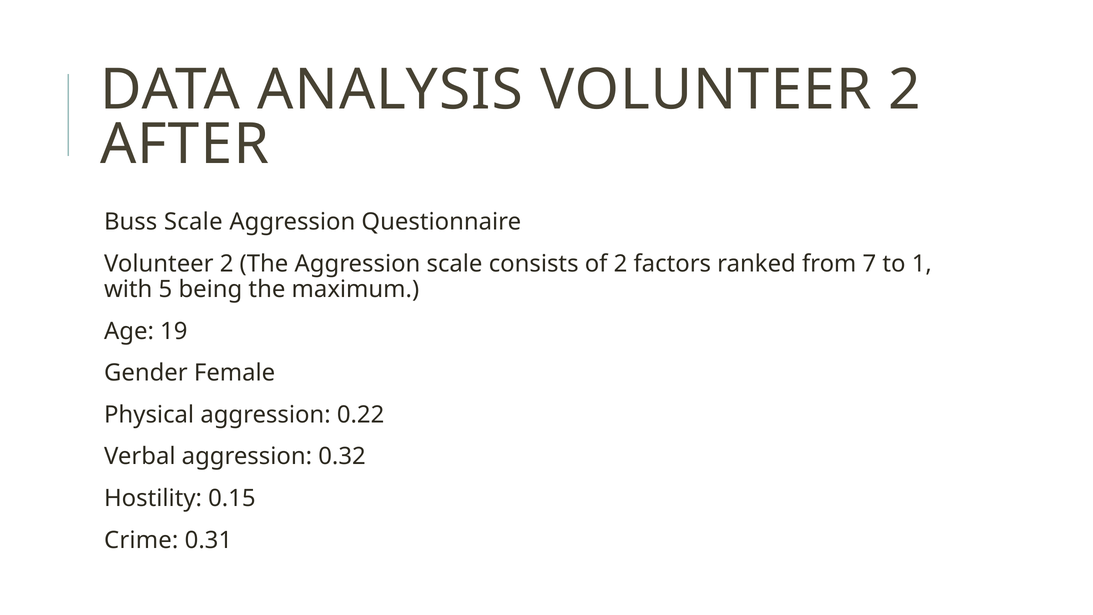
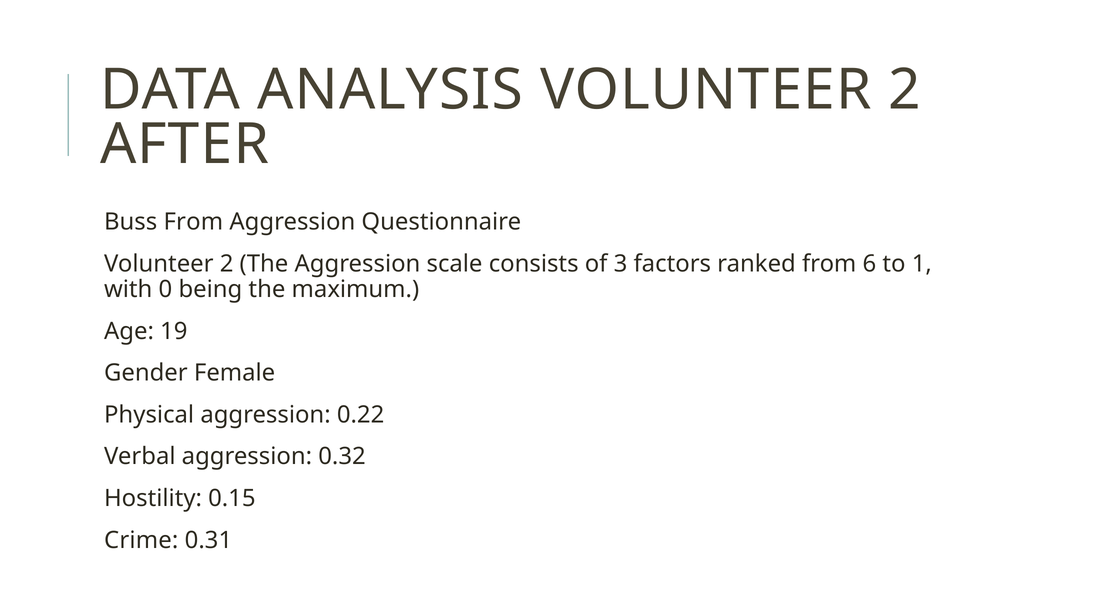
Buss Scale: Scale -> From
of 2: 2 -> 3
7: 7 -> 6
5: 5 -> 0
